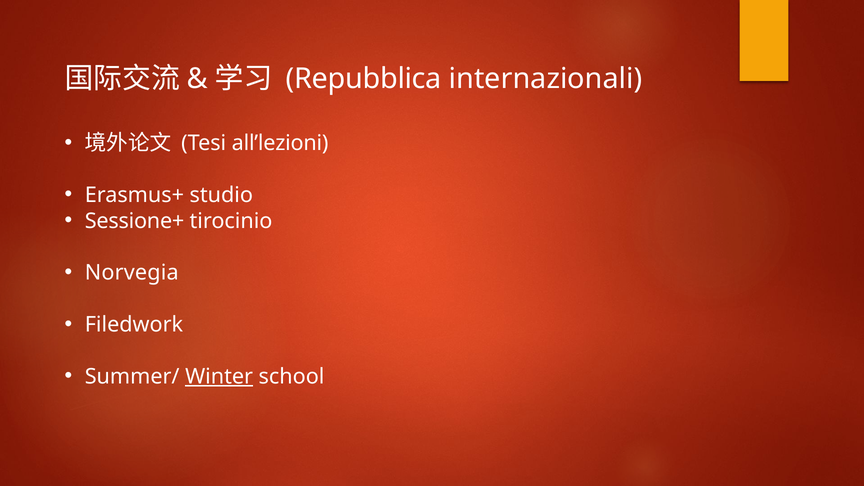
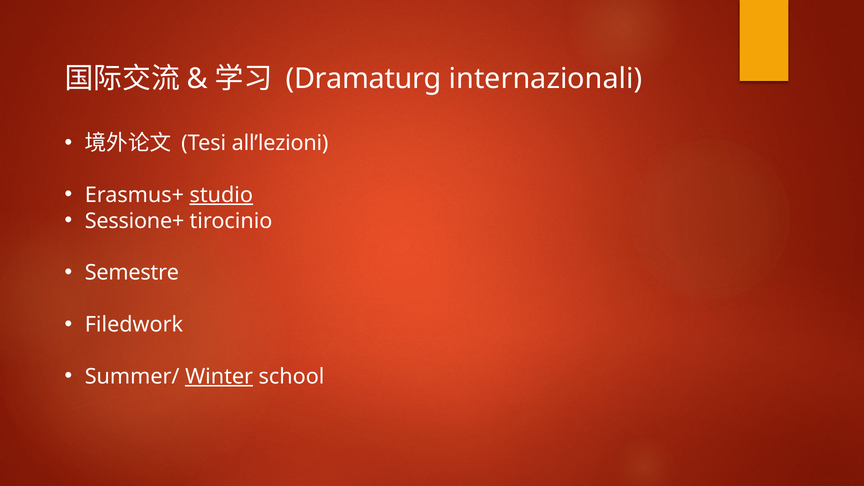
Repubblica: Repubblica -> Dramaturg
studio underline: none -> present
Norvegia: Norvegia -> Semestre
